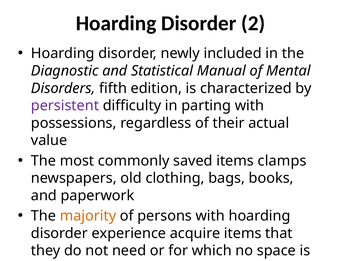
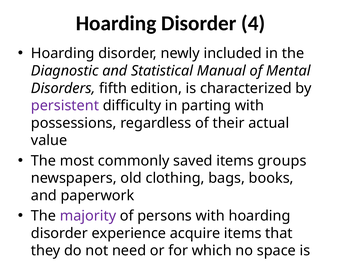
2: 2 -> 4
clamps: clamps -> groups
majority colour: orange -> purple
